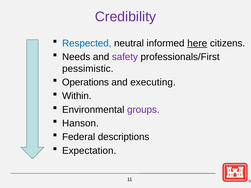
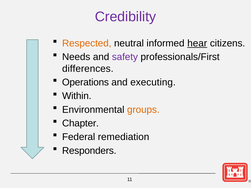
Respected colour: blue -> orange
here: here -> hear
pessimistic: pessimistic -> differences
groups colour: purple -> orange
Hanson: Hanson -> Chapter
descriptions: descriptions -> remediation
Expectation: Expectation -> Responders
